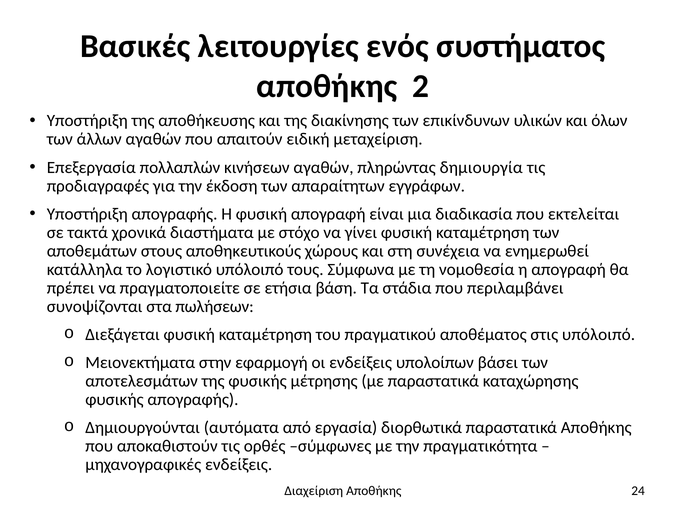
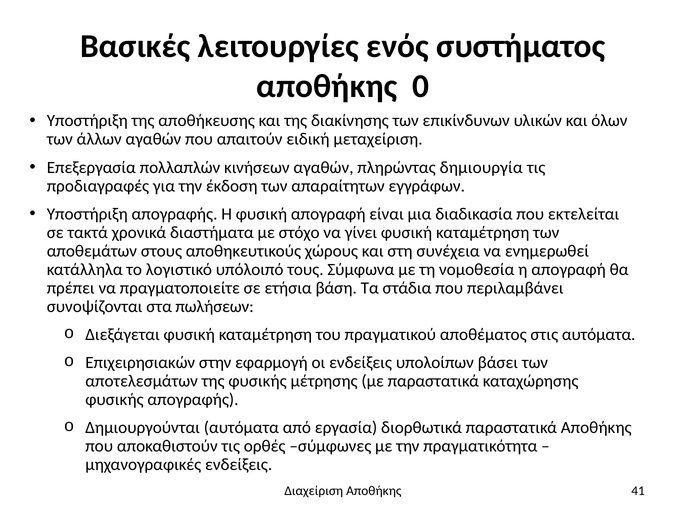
2: 2 -> 0
στις υπόλοιπό: υπόλοιπό -> αυτόματα
Μειονεκτήματα: Μειονεκτήματα -> Επιχειρησιακών
24: 24 -> 41
